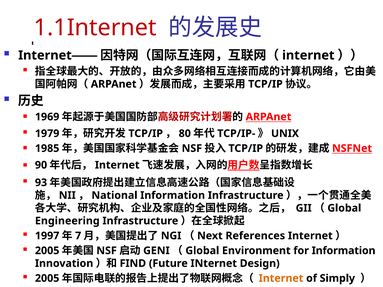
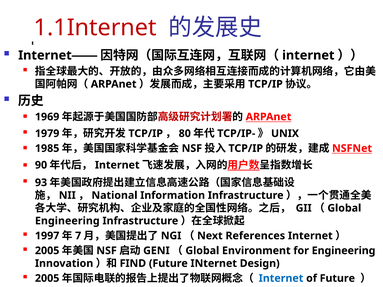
for Information: Information -> Engineering
Internet at (281, 279) colour: orange -> blue
of Simply: Simply -> Future
